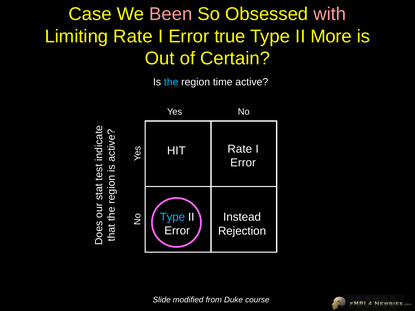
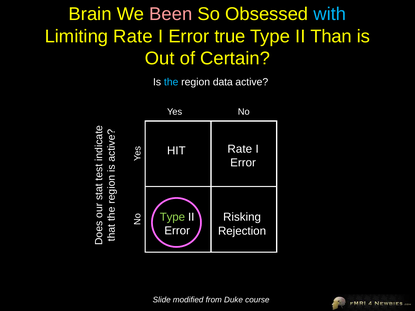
Case: Case -> Brain
with colour: pink -> light blue
More: More -> Than
time: time -> data
Type at (172, 217) colour: light blue -> light green
Instead: Instead -> Risking
